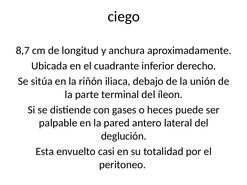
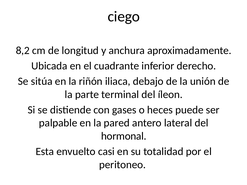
8,7: 8,7 -> 8,2
deglución: deglución -> hormonal
